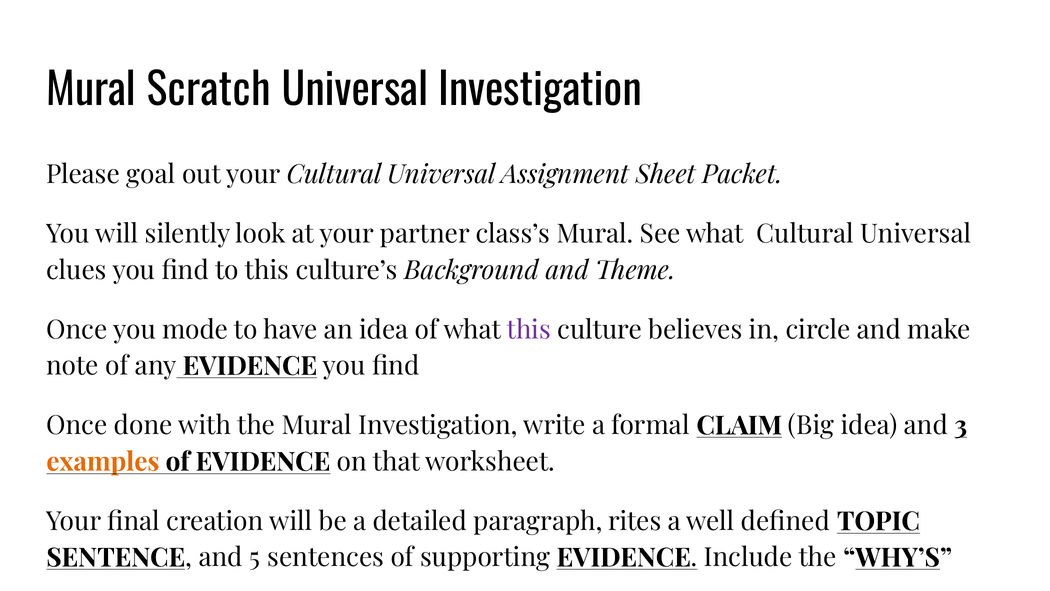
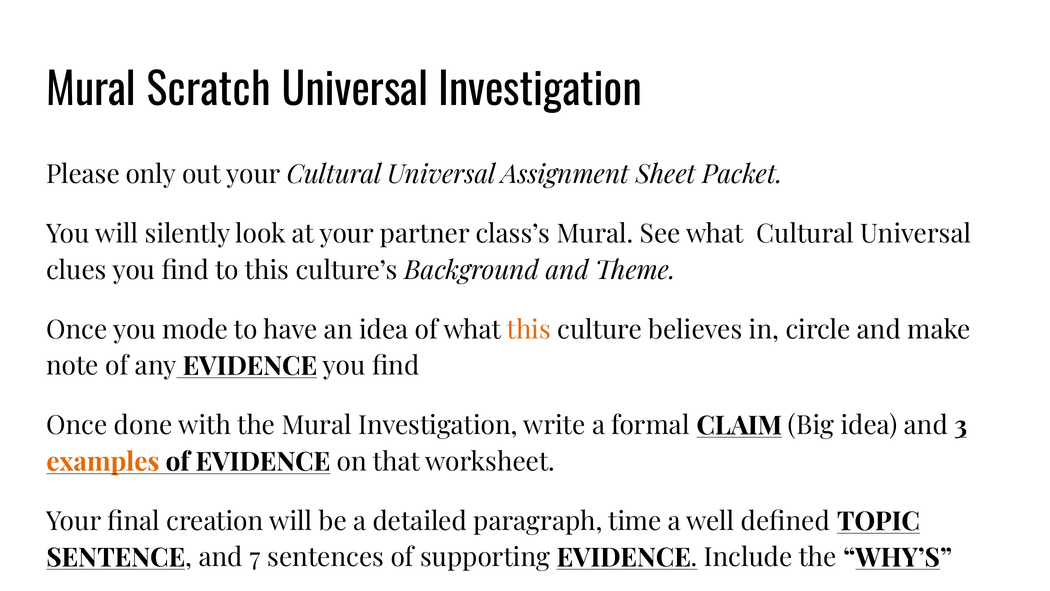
goal: goal -> only
this at (529, 330) colour: purple -> orange
rites: rites -> time
5: 5 -> 7
